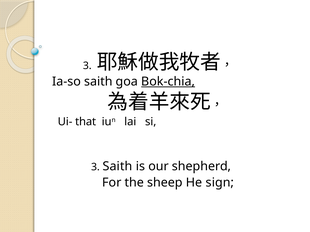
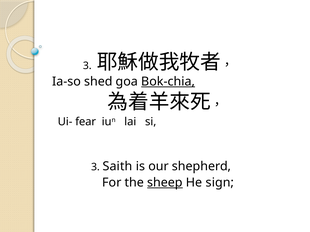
Ia-so saith: saith -> shed
that: that -> fear
sheep underline: none -> present
